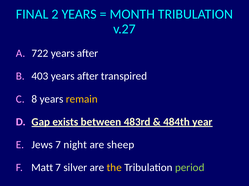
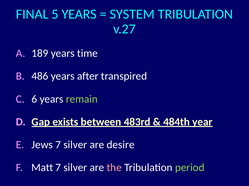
2: 2 -> 5
MONTH: MONTH -> SYSTEM
722: 722 -> 189
after at (88, 54): after -> time
403: 403 -> 486
8: 8 -> 6
remain colour: yellow -> light green
night at (75, 145): night -> silver
sheep: sheep -> desire
the colour: yellow -> pink
